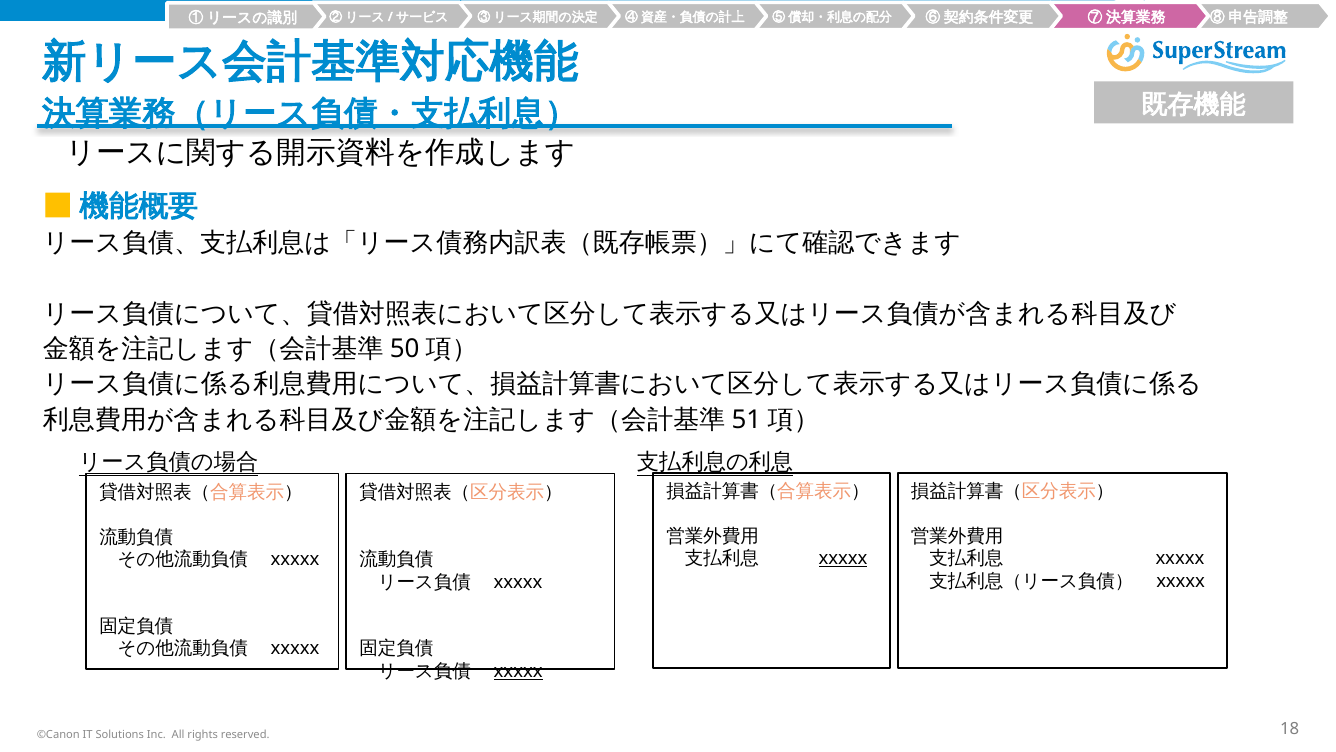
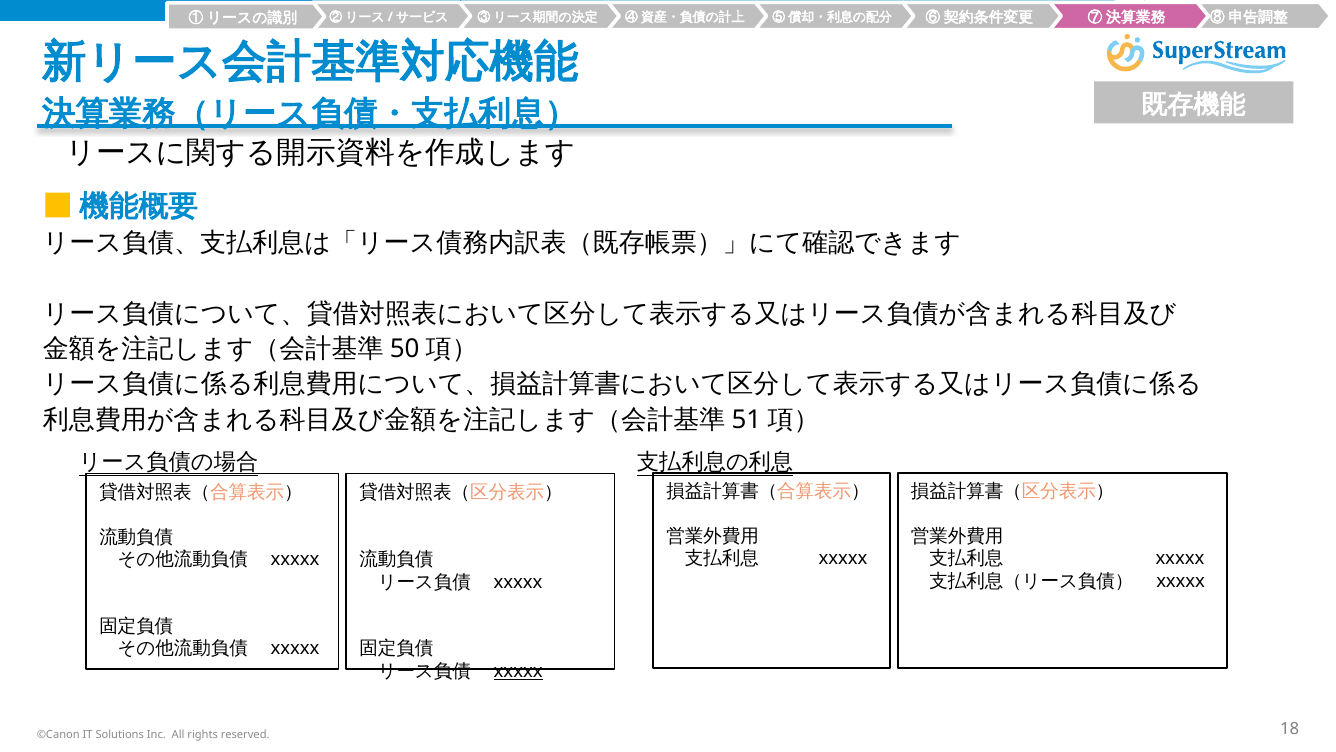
xxxxx at (843, 558) underline: present -> none
